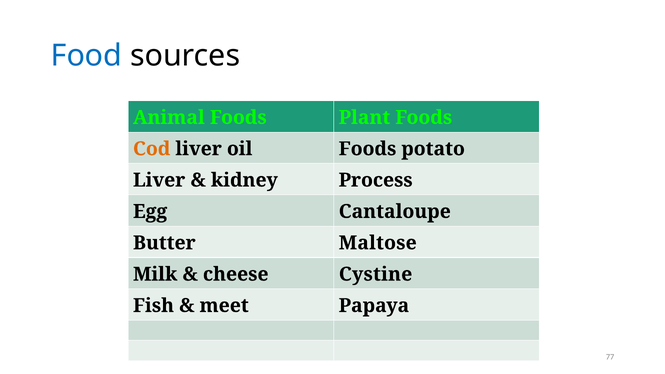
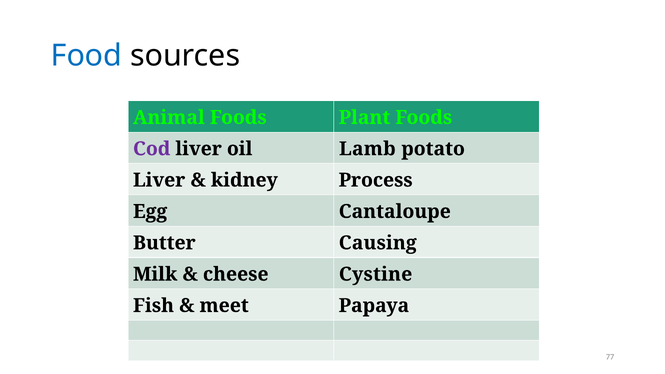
Cod colour: orange -> purple
oil Foods: Foods -> Lamb
Maltose: Maltose -> Causing
